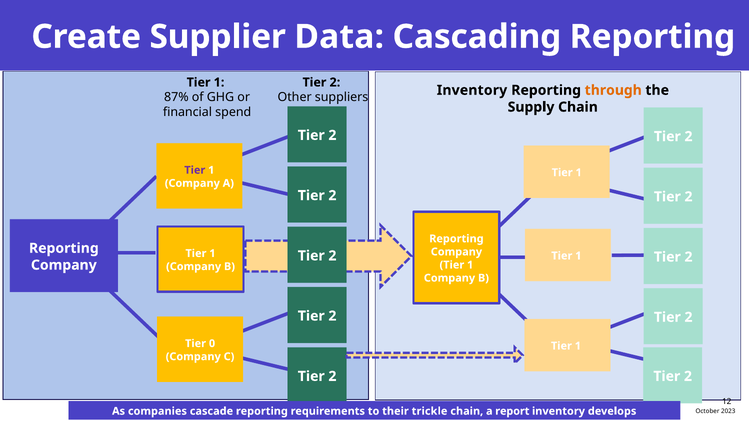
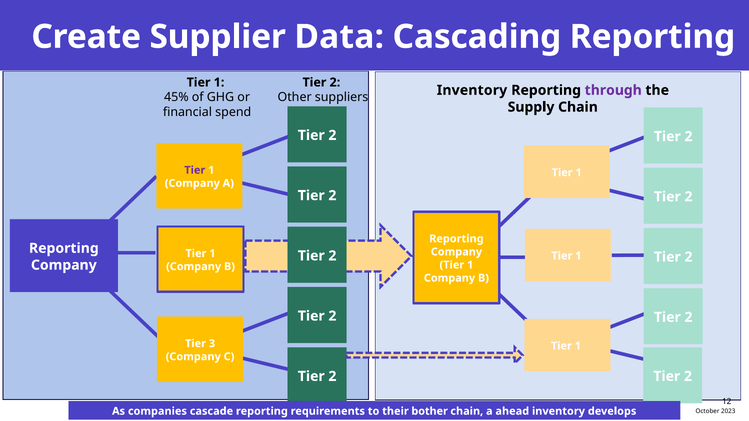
through colour: orange -> purple
87%: 87% -> 45%
0: 0 -> 3
trickle: trickle -> bother
report: report -> ahead
